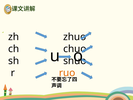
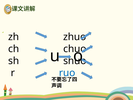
ruo colour: orange -> blue
